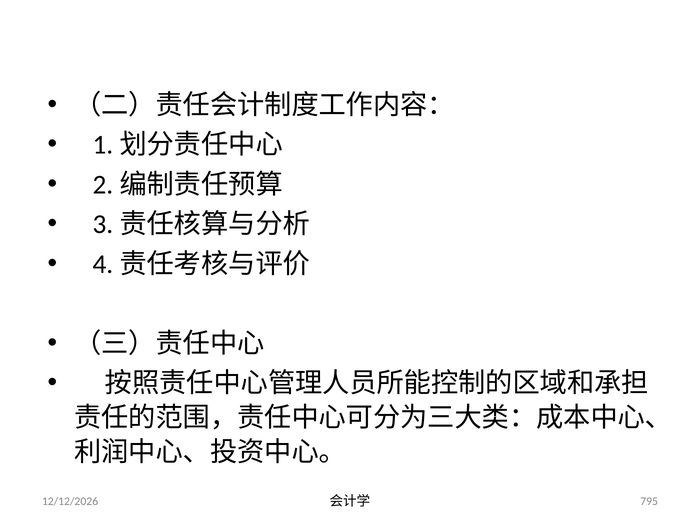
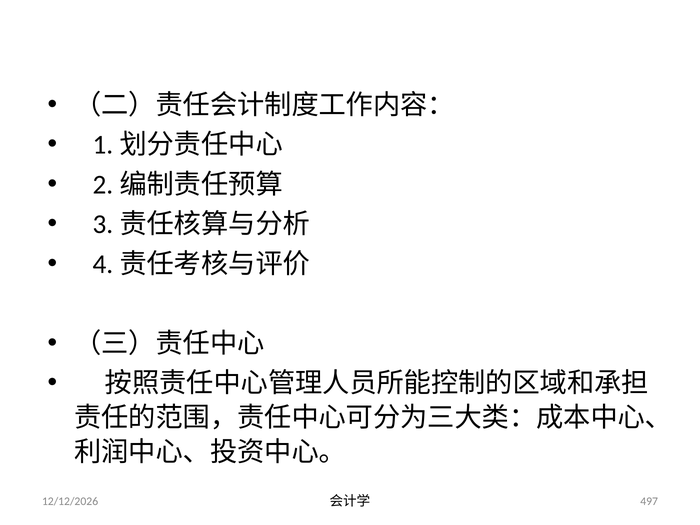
795: 795 -> 497
